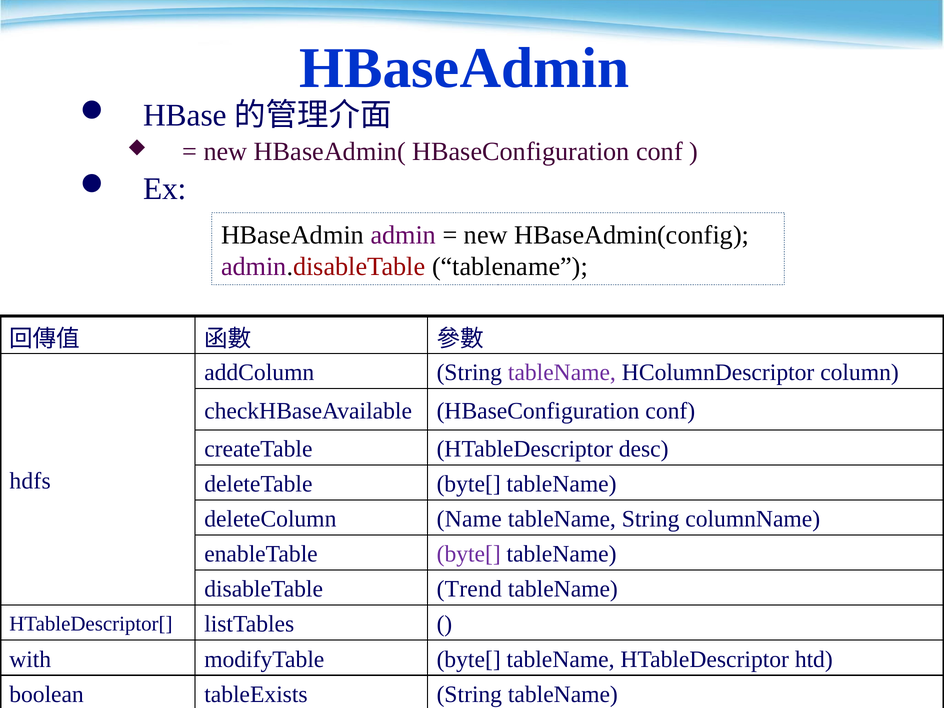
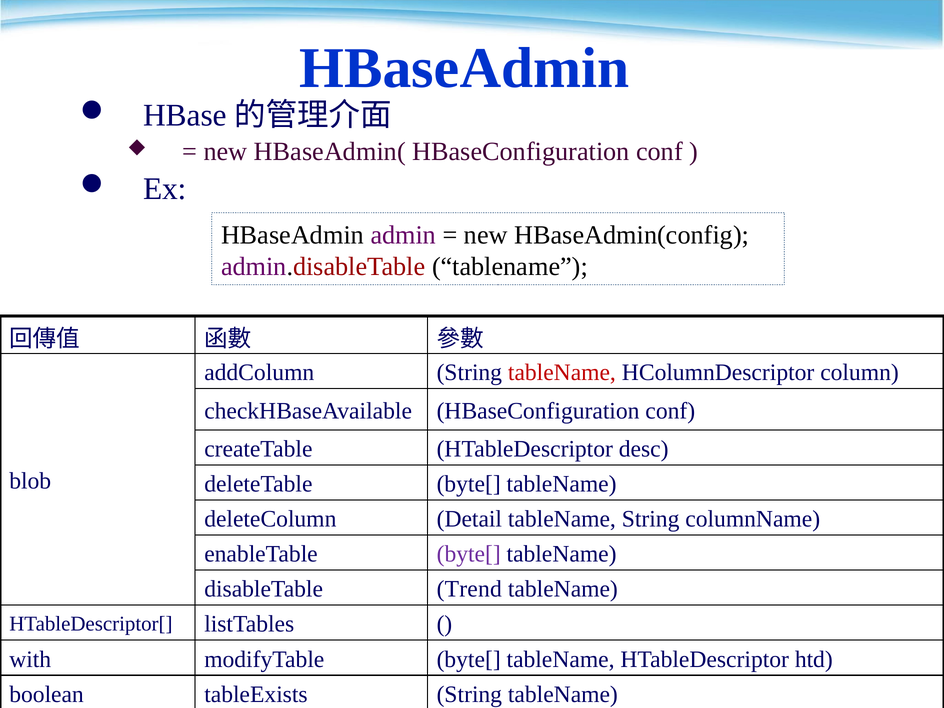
tableName at (562, 373) colour: purple -> red
hdfs: hdfs -> blob
Name: Name -> Detail
